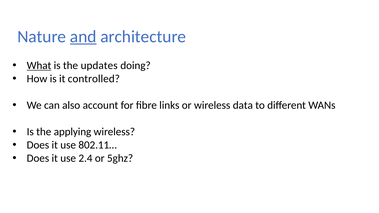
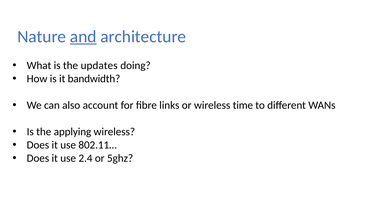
What underline: present -> none
controlled: controlled -> bandwidth
data: data -> time
